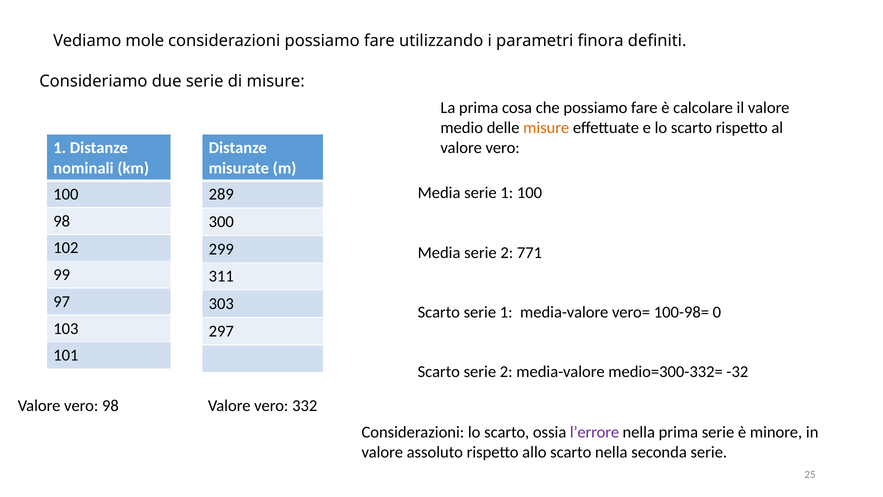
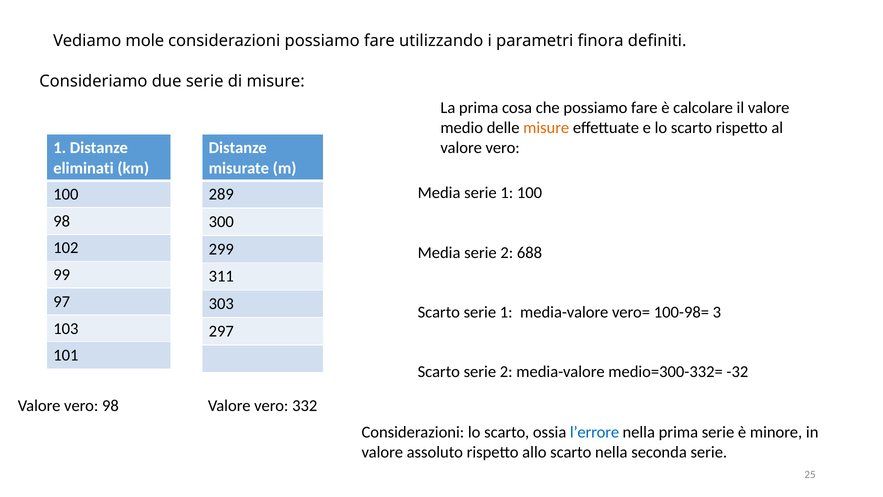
nominali: nominali -> eliminati
771: 771 -> 688
0: 0 -> 3
l’errore colour: purple -> blue
